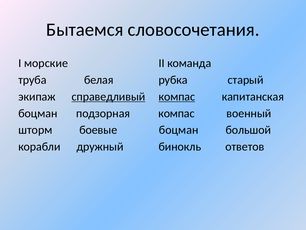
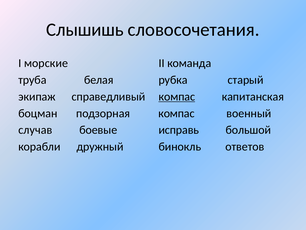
Бытаемся: Бытаемся -> Слышишь
справедливый underline: present -> none
шторм: шторм -> случав
боцман at (179, 130): боцман -> исправь
